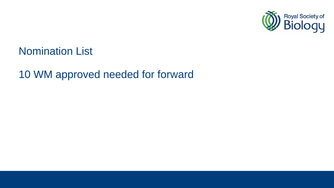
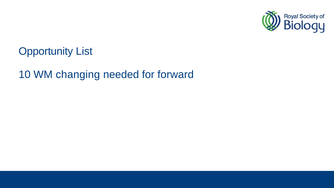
Nomination: Nomination -> Opportunity
approved: approved -> changing
